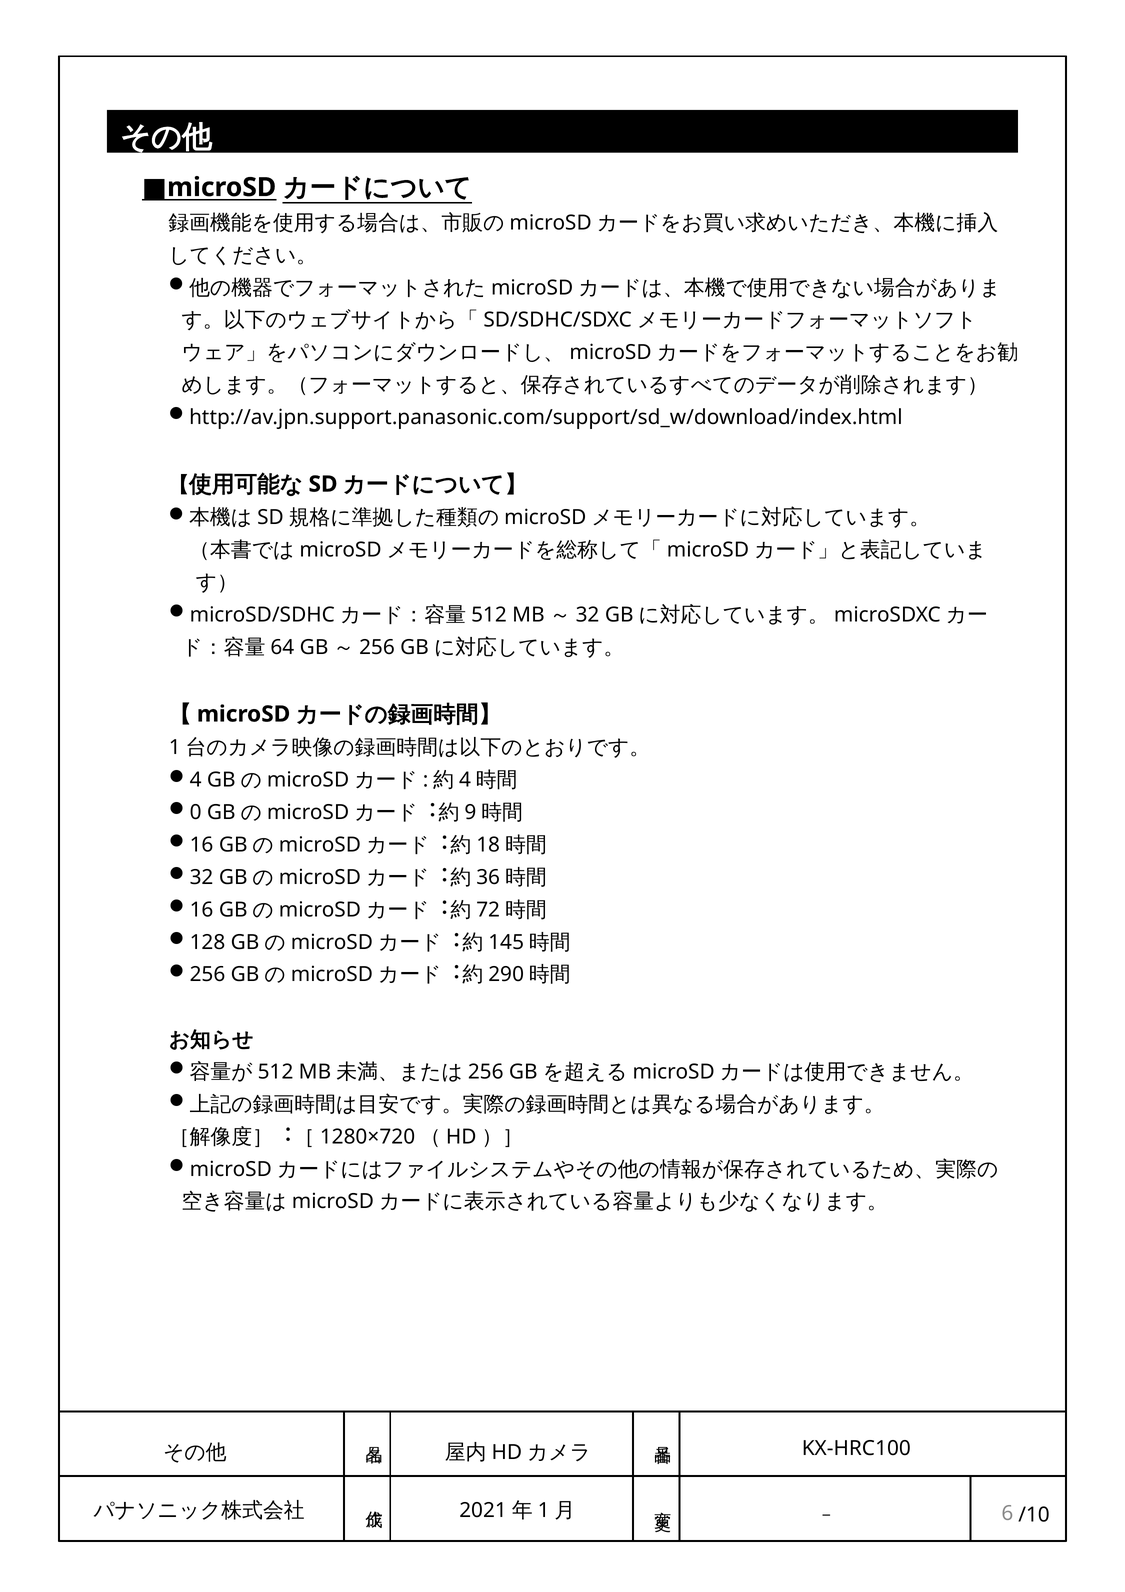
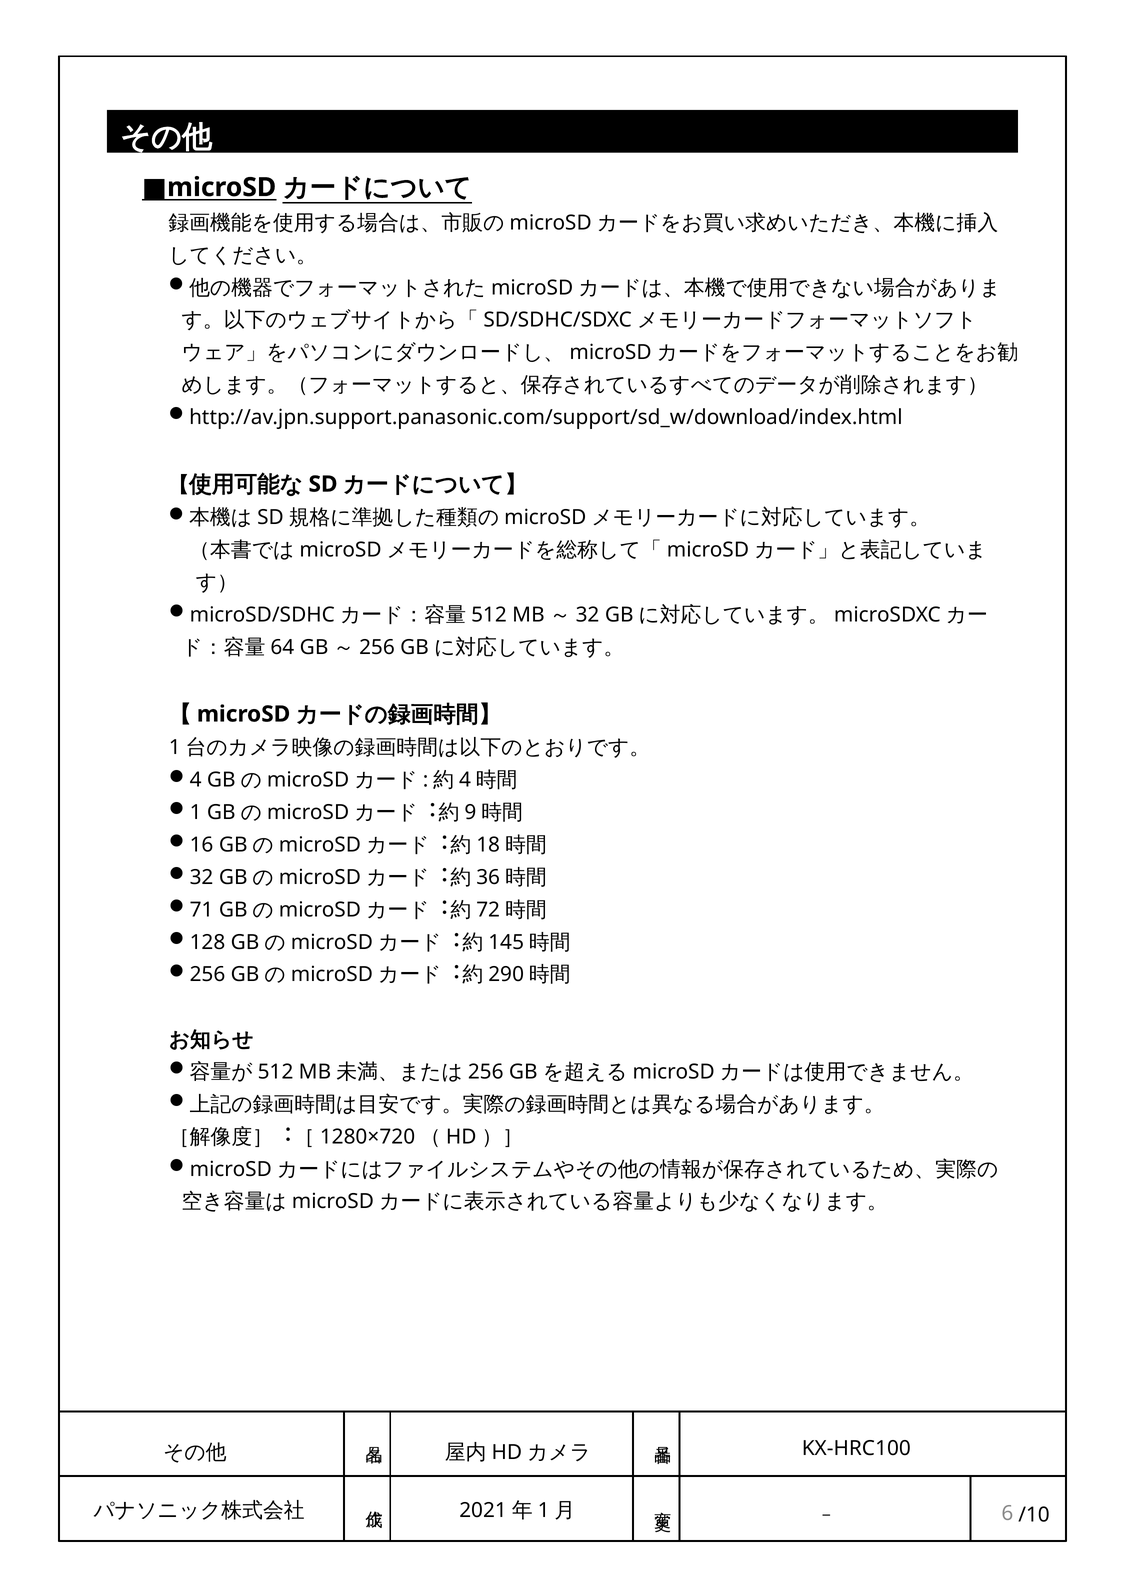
0: 0 -> 1
16 at (202, 909): 16 -> 71
